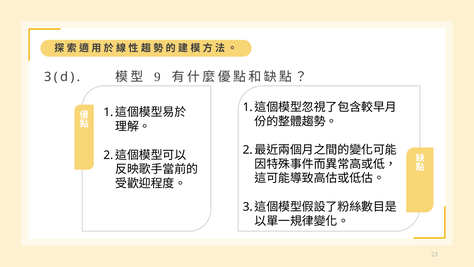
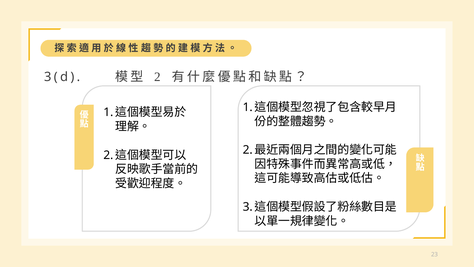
9 at (157, 77): 9 -> 2
